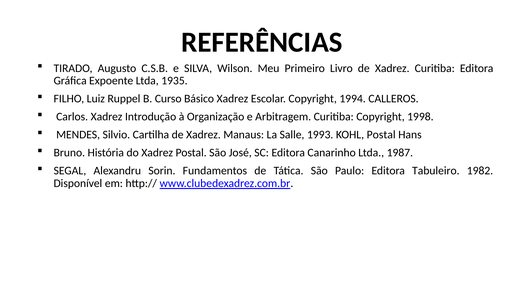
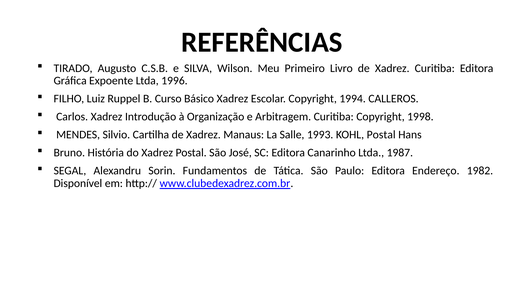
1935: 1935 -> 1996
Tabuleiro: Tabuleiro -> Endereço
